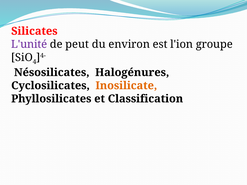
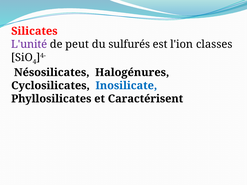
environ: environ -> sulfurés
groupe: groupe -> classes
Inosilicate colour: orange -> blue
Classification: Classification -> Caractérisent
